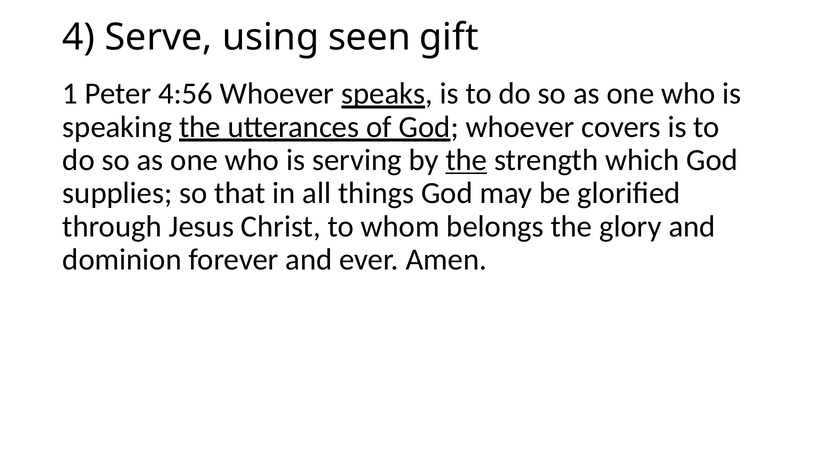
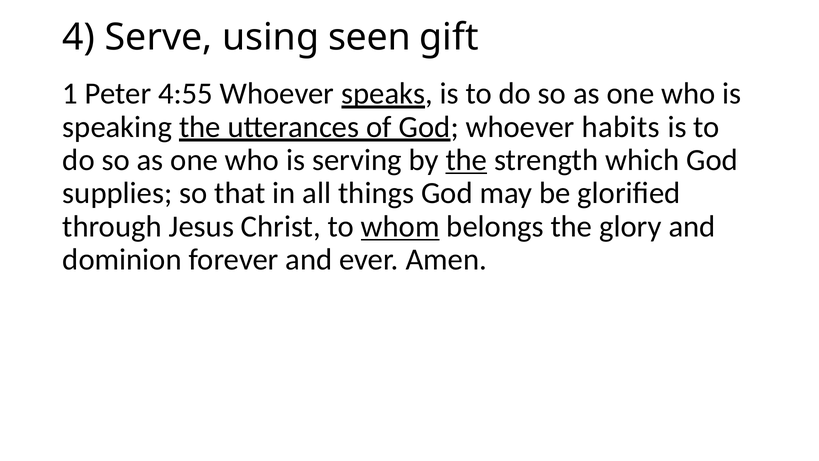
4:56: 4:56 -> 4:55
covers: covers -> habits
whom underline: none -> present
